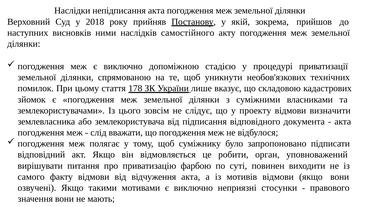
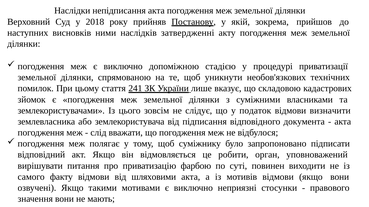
самостійного: самостійного -> затвердженні
178: 178 -> 241
проекту: проекту -> податок
відчуження: відчуження -> шляховими
